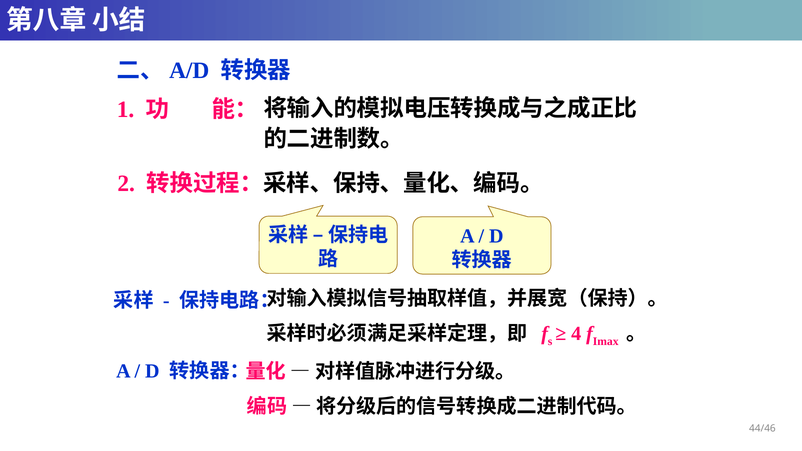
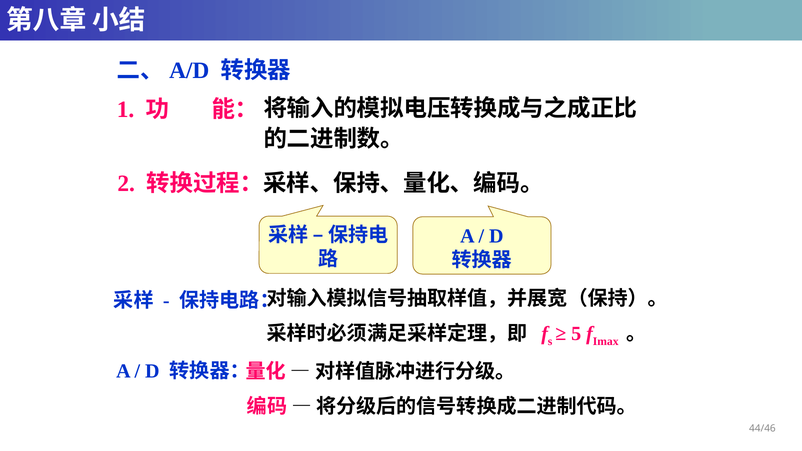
4: 4 -> 5
